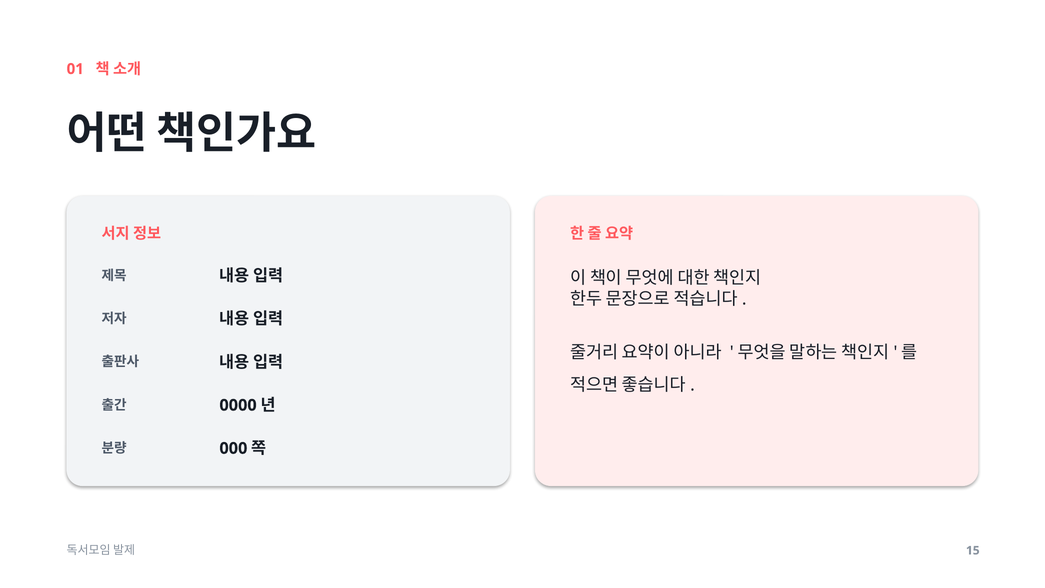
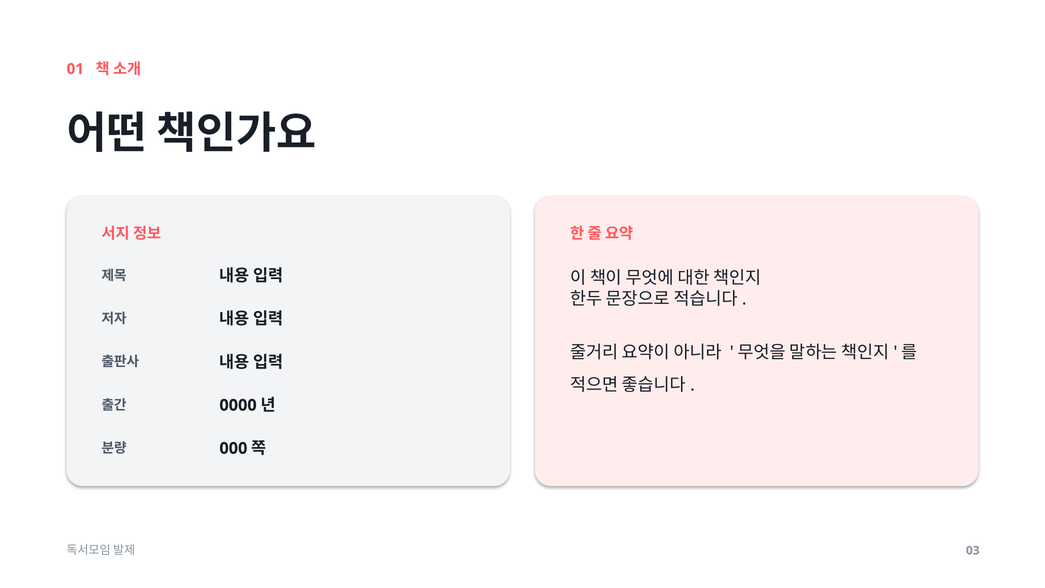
15: 15 -> 03
